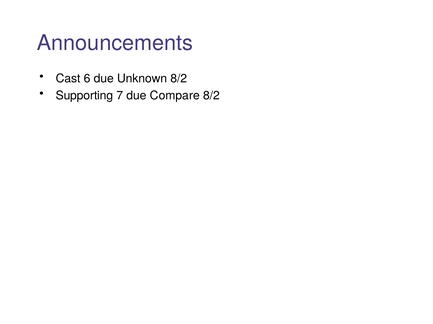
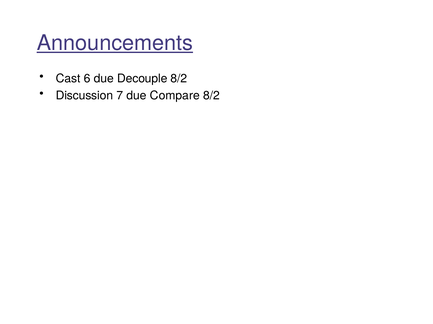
Announcements underline: none -> present
Unknown: Unknown -> Decouple
Supporting: Supporting -> Discussion
